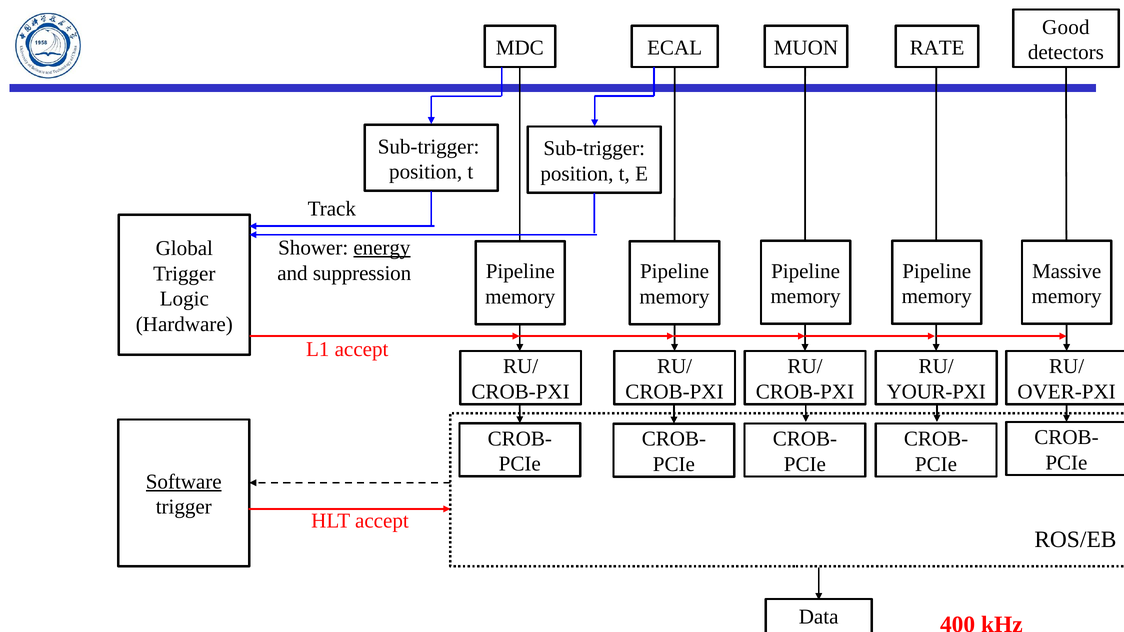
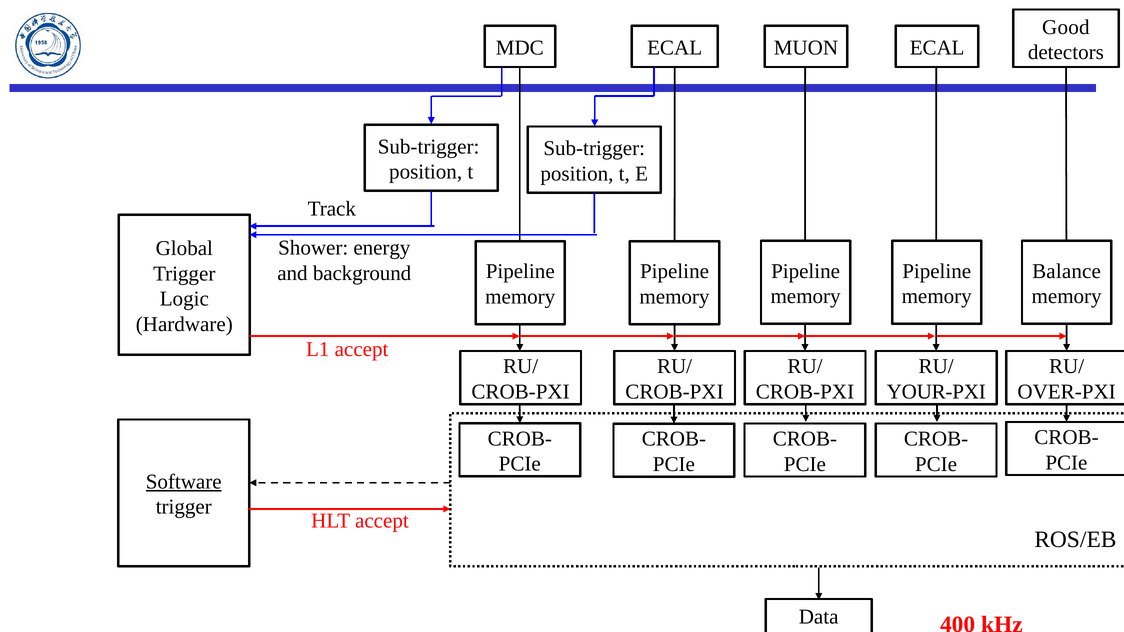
RATE at (937, 48): RATE -> ECAL
energy underline: present -> none
Massive: Massive -> Balance
suppression: suppression -> background
